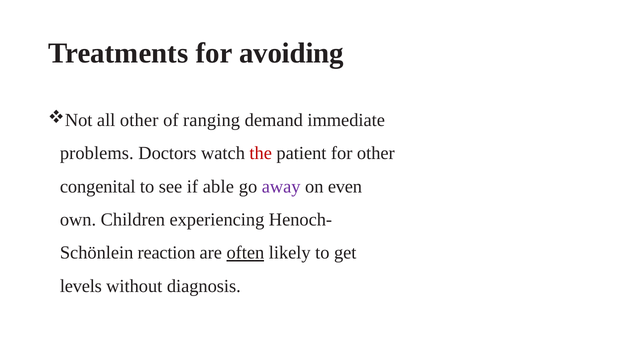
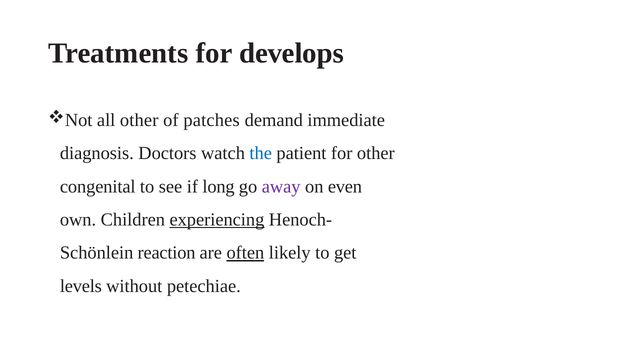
avoiding: avoiding -> develops
ranging: ranging -> patches
problems: problems -> diagnosis
the colour: red -> blue
able: able -> long
experiencing underline: none -> present
diagnosis: diagnosis -> petechiae
